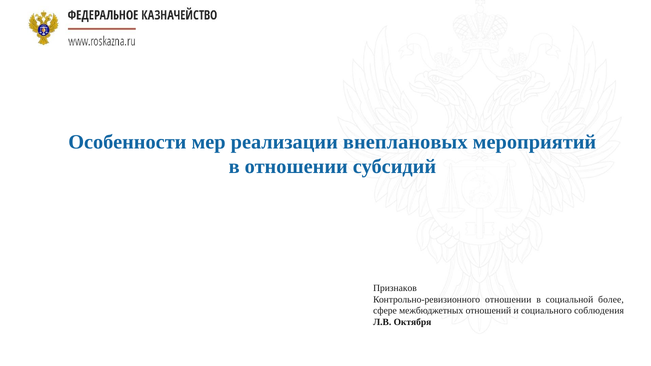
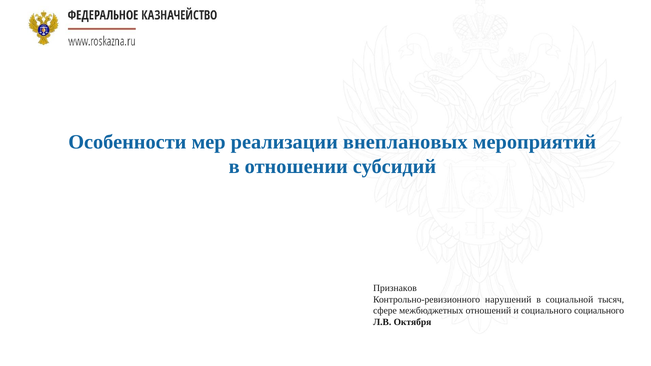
Контрольно-ревизионного отношении: отношении -> нарушений
более: более -> тысяч
социального соблюдения: соблюдения -> социального
